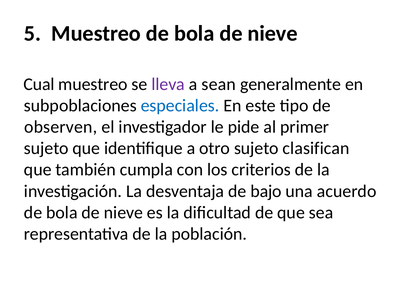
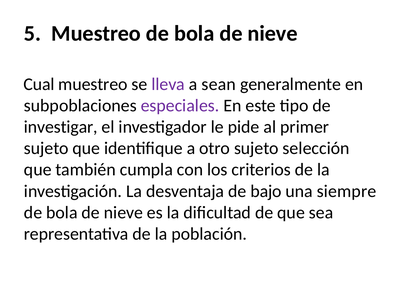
especiales colour: blue -> purple
observen: observen -> investigar
clasifican: clasifican -> selección
acuerdo: acuerdo -> siempre
